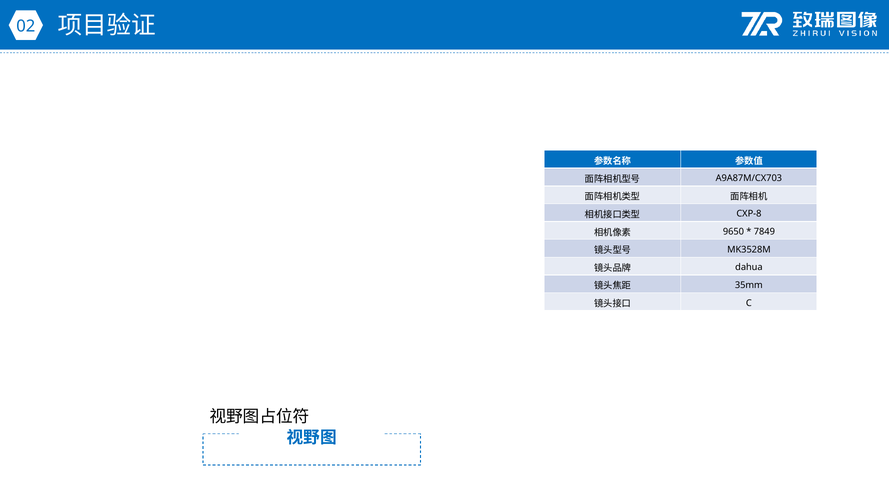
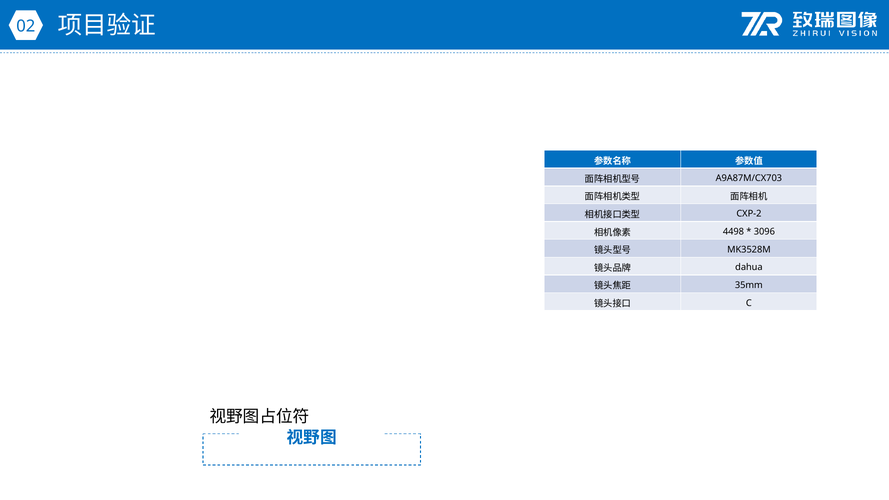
CXP-8: CXP-8 -> CXP-2
9650: 9650 -> 4498
7849: 7849 -> 3096
